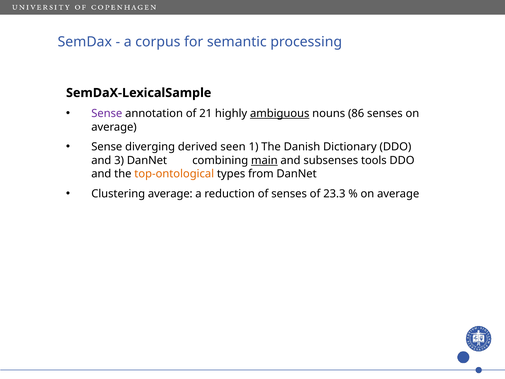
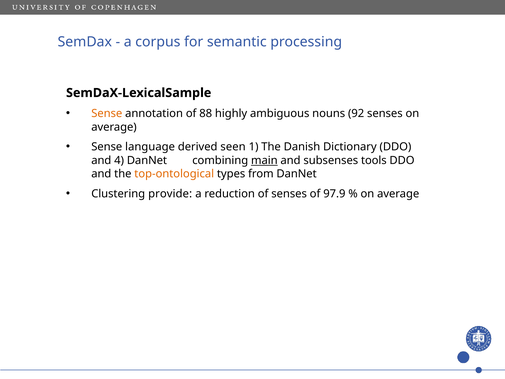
Sense at (107, 113) colour: purple -> orange
21: 21 -> 88
ambiguous underline: present -> none
86: 86 -> 92
diverging: diverging -> language
3: 3 -> 4
Clustering average: average -> provide
23.3: 23.3 -> 97.9
